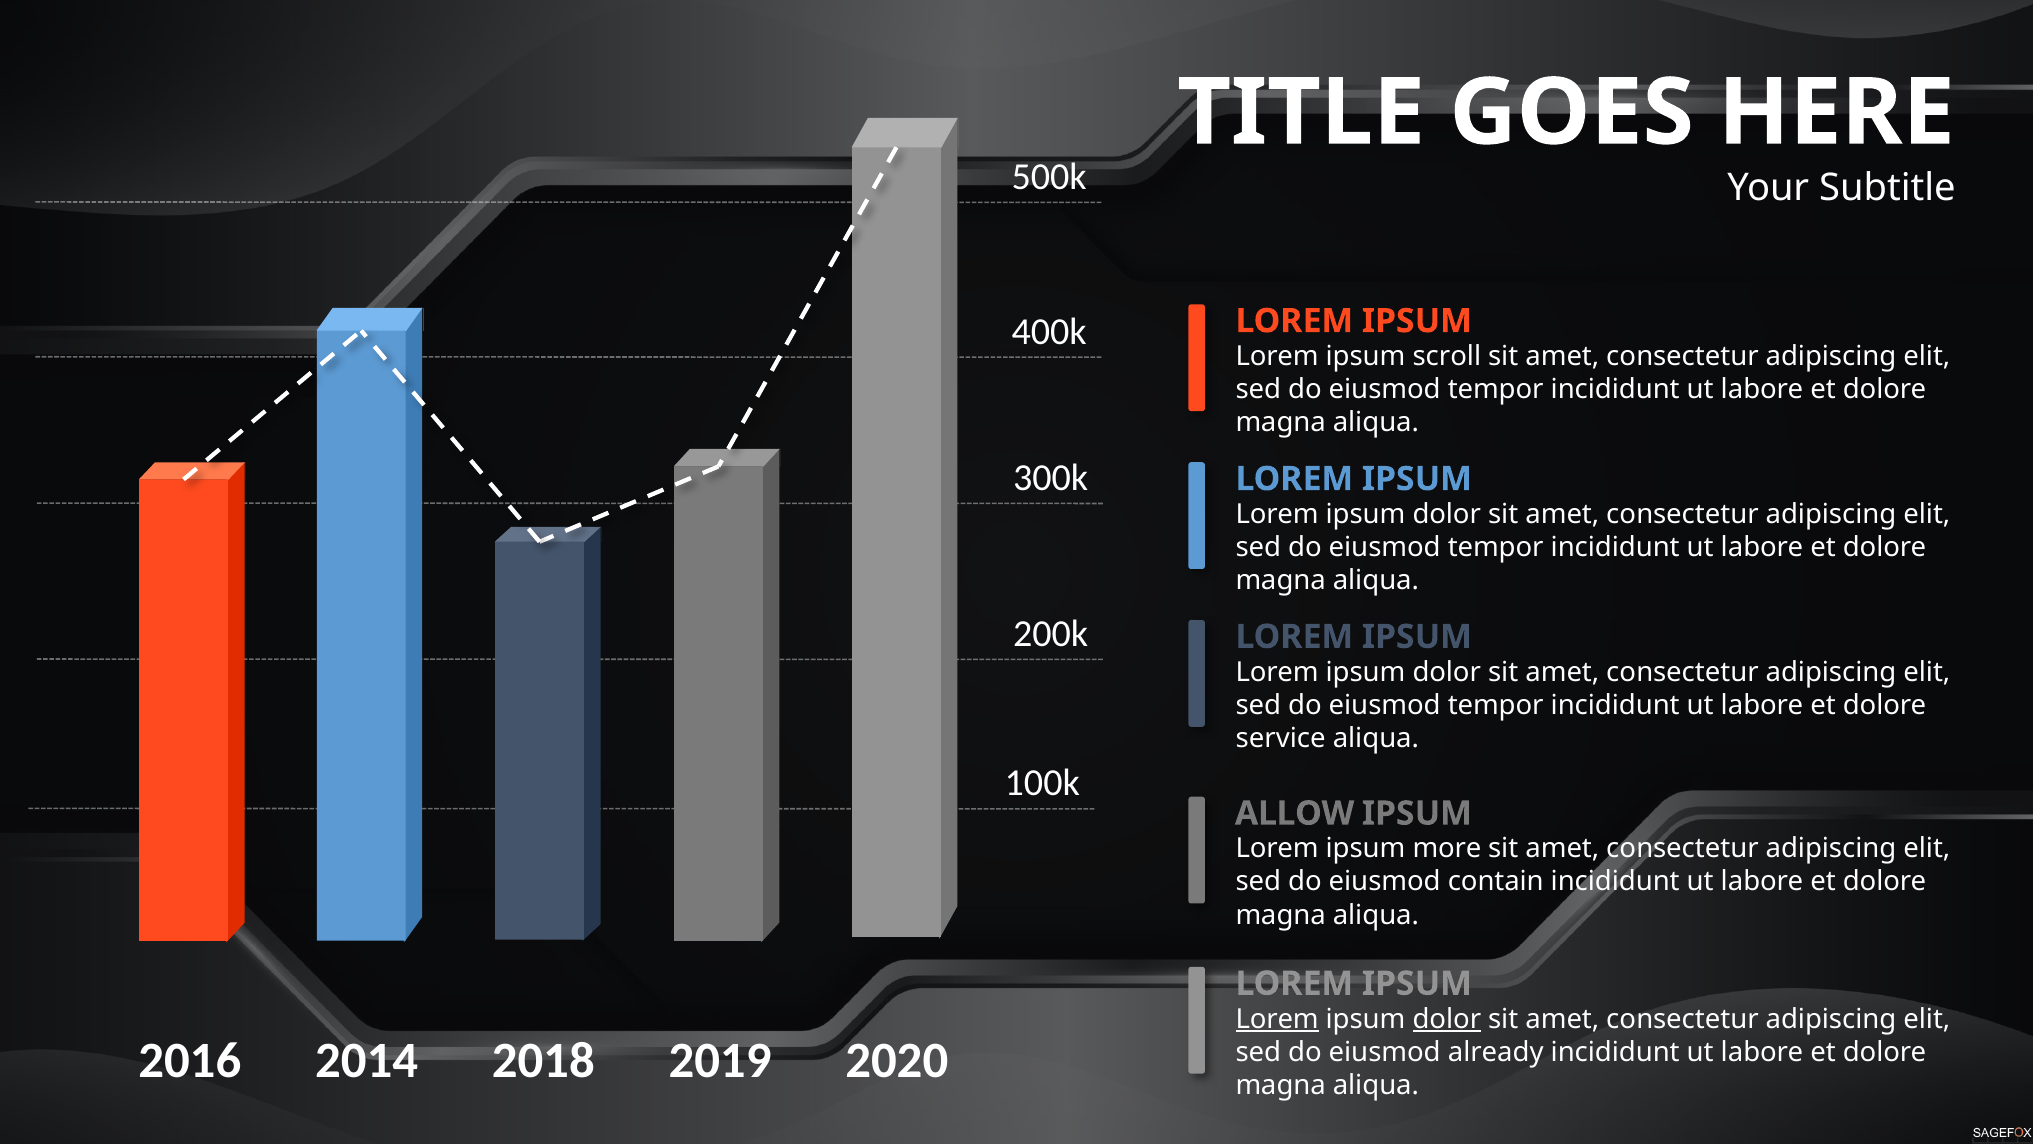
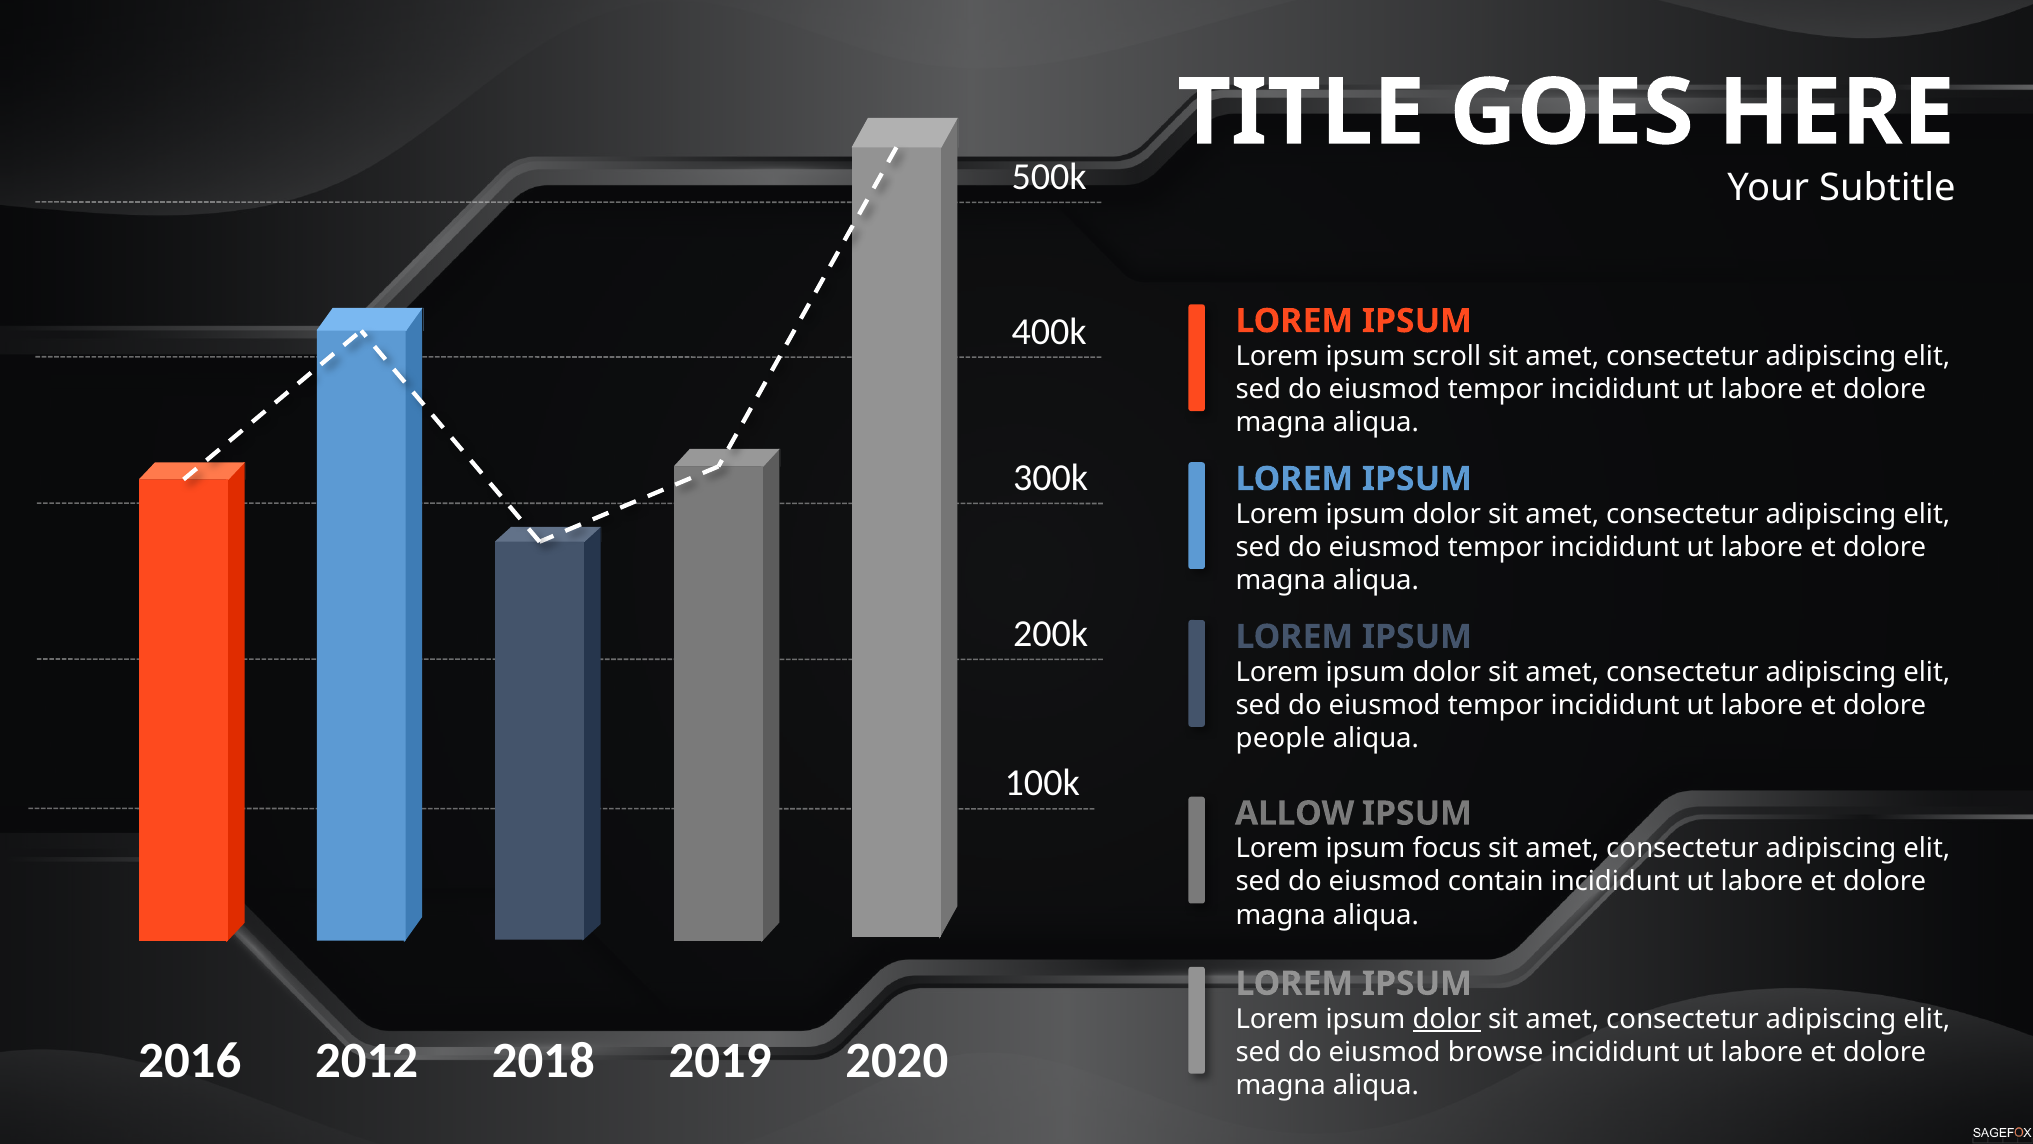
service: service -> people
more: more -> focus
Lorem at (1277, 1019) underline: present -> none
2014: 2014 -> 2012
already: already -> browse
